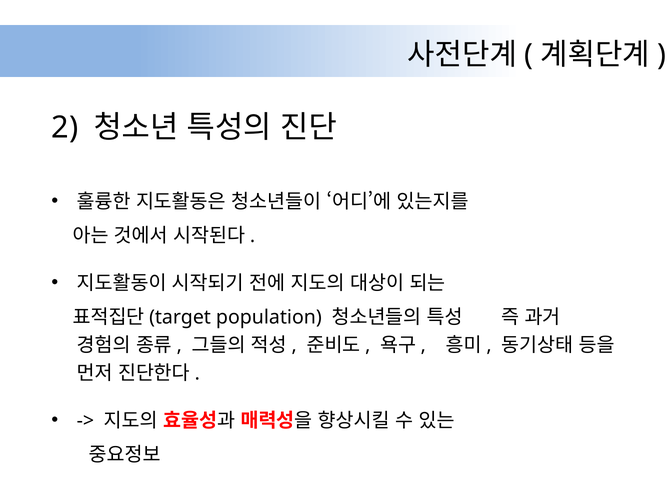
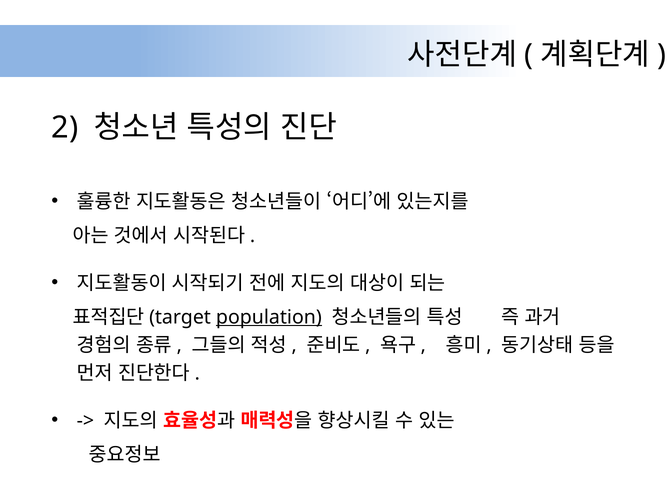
population underline: none -> present
